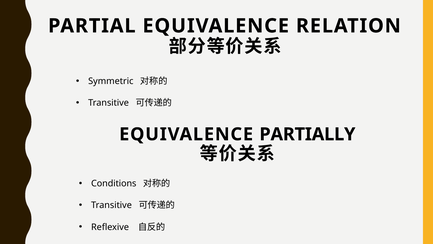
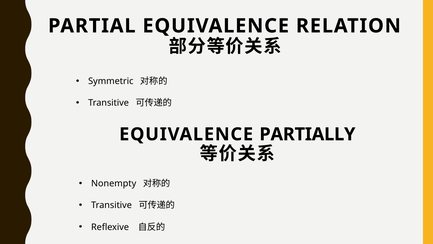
Conditions: Conditions -> Nonempty
